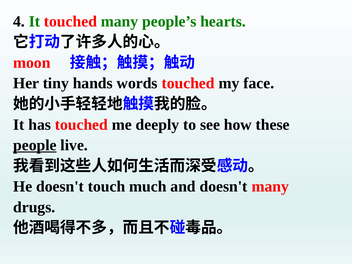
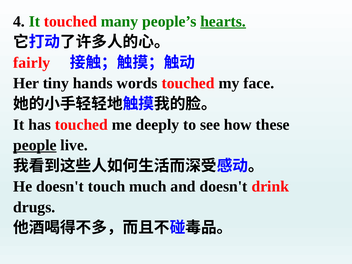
hearts underline: none -> present
moon: moon -> fairly
doesn't many: many -> drink
